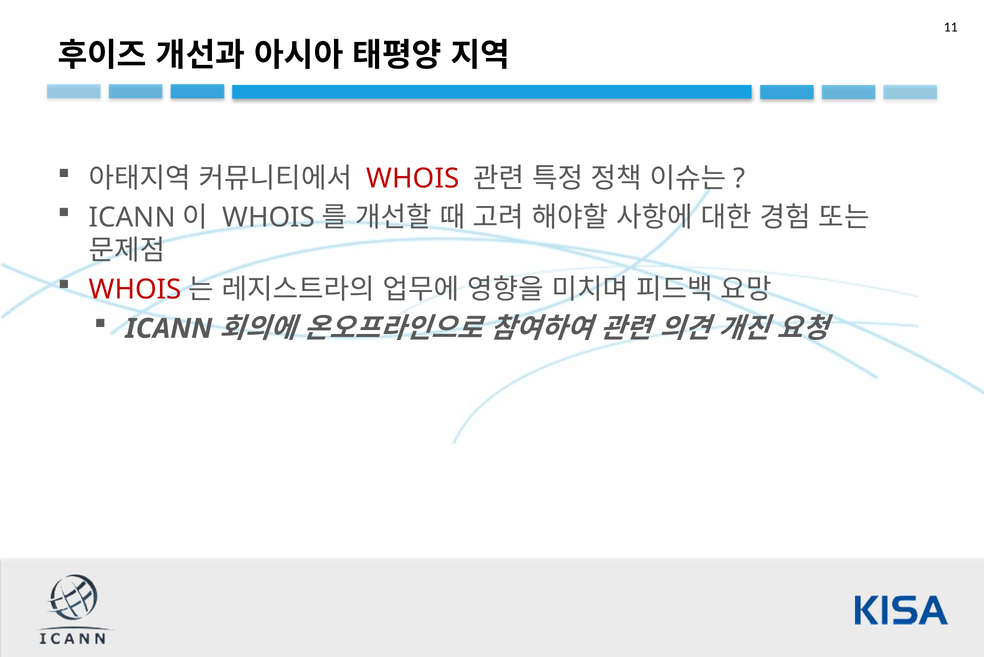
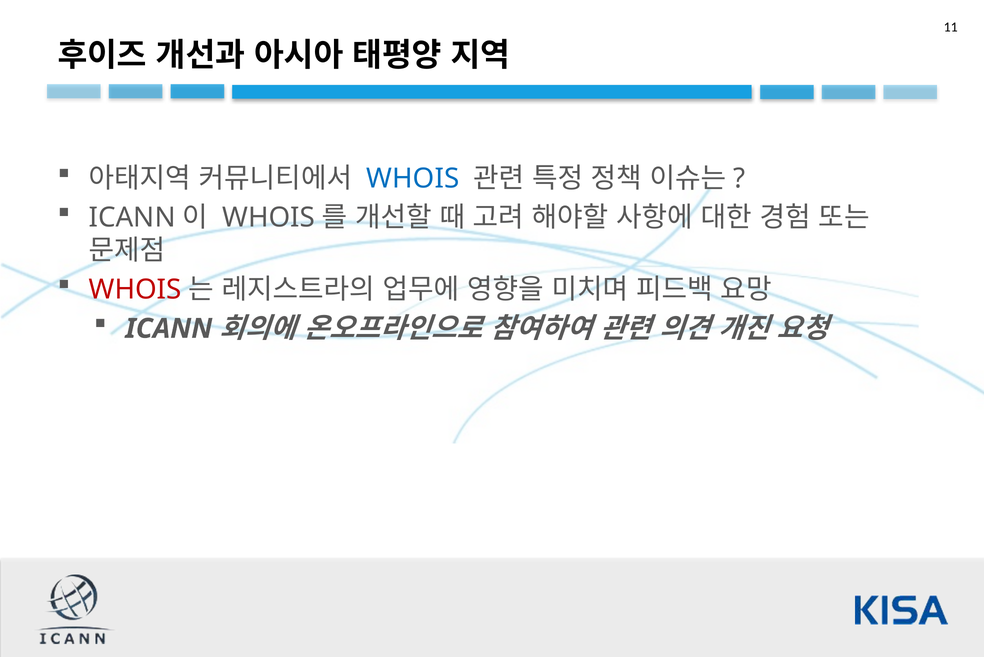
WHOIS at (413, 178) colour: red -> blue
